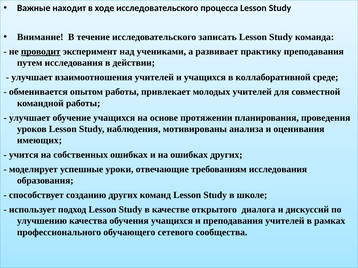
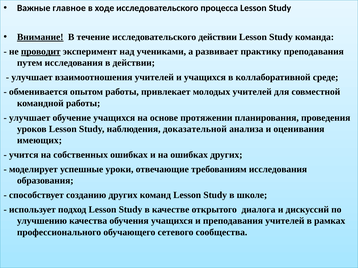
находит: находит -> главное
Внимание underline: none -> present
исследовательского записать: записать -> действии
мотивированы: мотивированы -> доказательной
